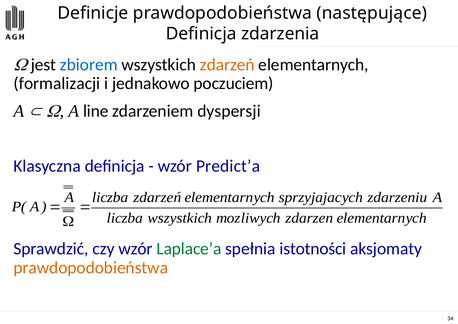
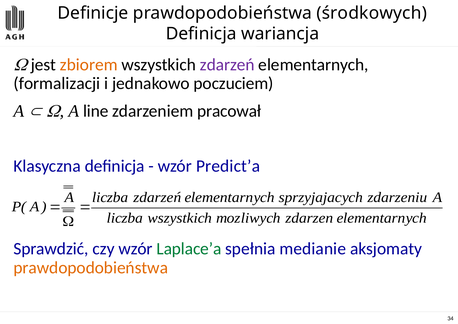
następujące: następujące -> środkowych
zdarzenia: zdarzenia -> wariancja
zbiorem colour: blue -> orange
zdarzeń at (227, 65) colour: orange -> purple
dyspersji: dyspersji -> pracował
istotności: istotności -> medianie
